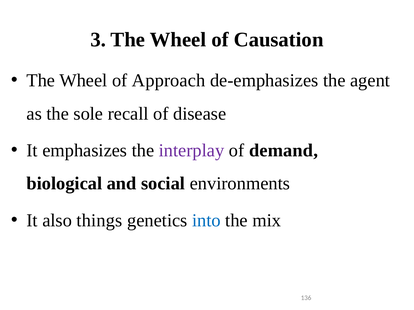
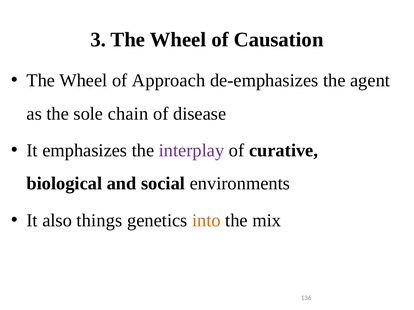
recall: recall -> chain
demand: demand -> curative
into colour: blue -> orange
